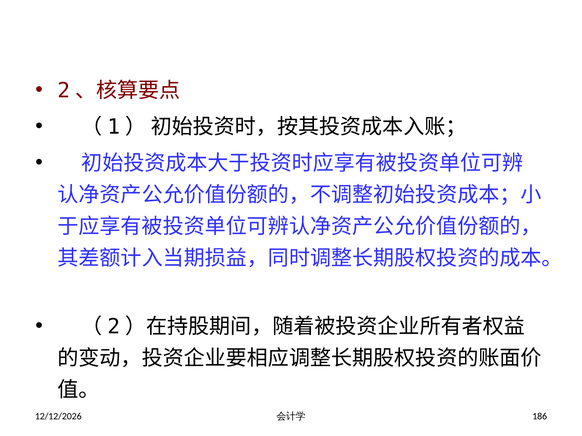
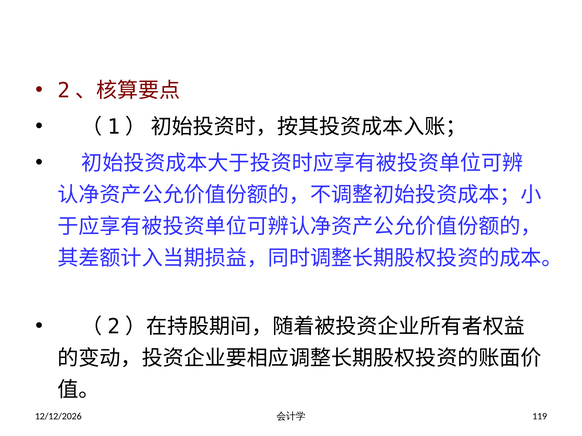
186: 186 -> 119
